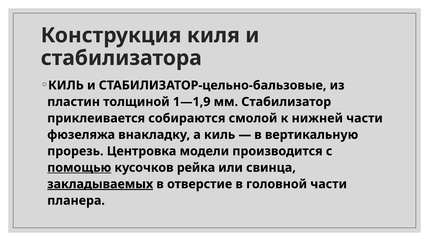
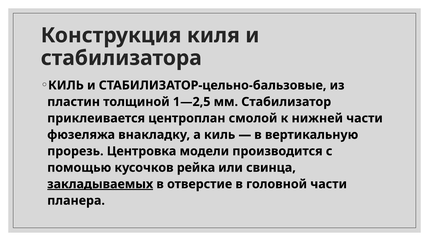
1—1,9: 1—1,9 -> 1—2,5
собираются: собираются -> центроплан
помощью underline: present -> none
